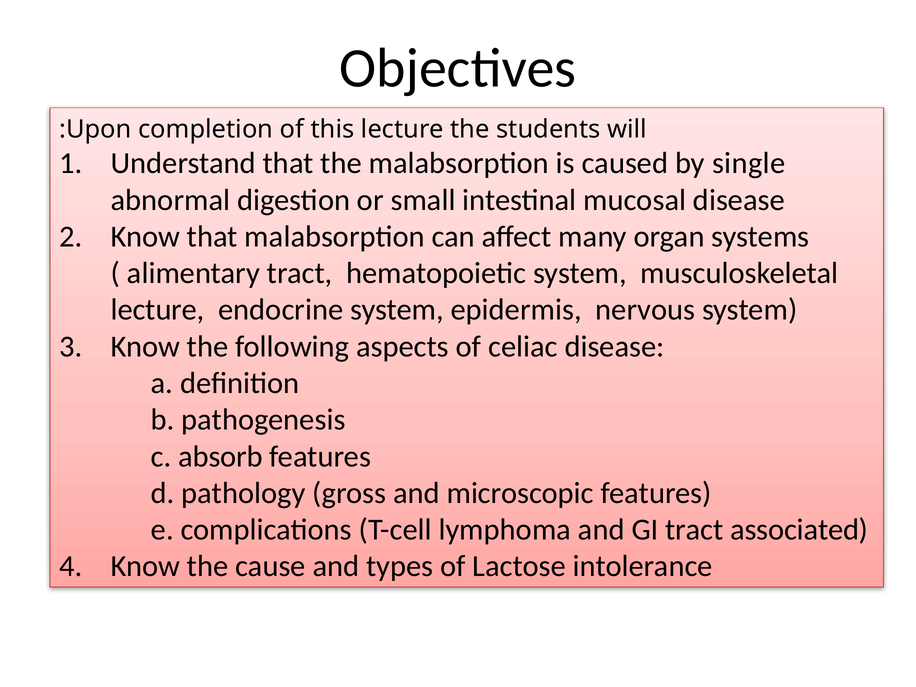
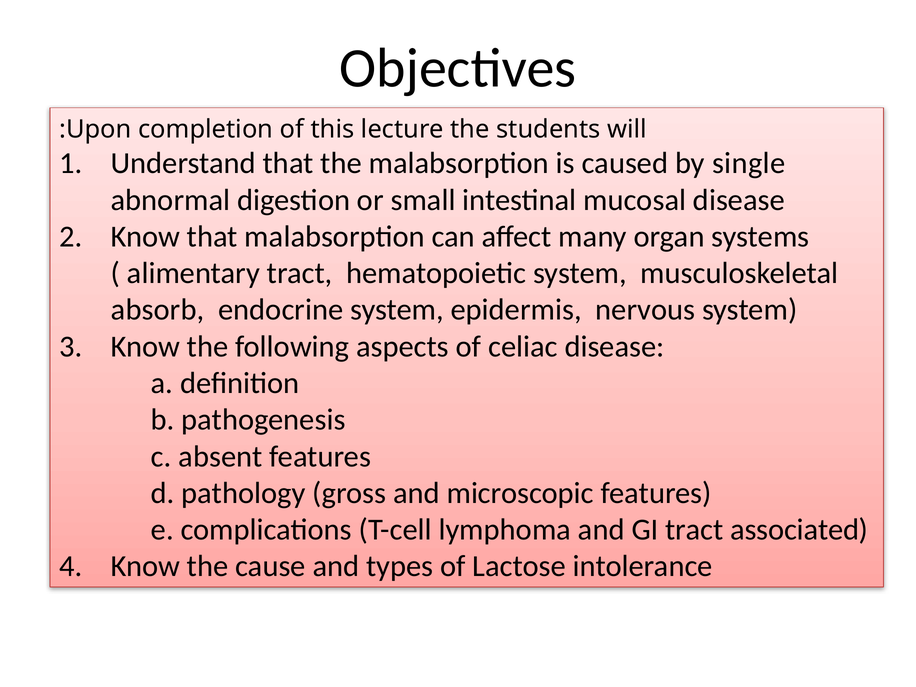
lecture at (158, 310): lecture -> absorb
absorb: absorb -> absent
